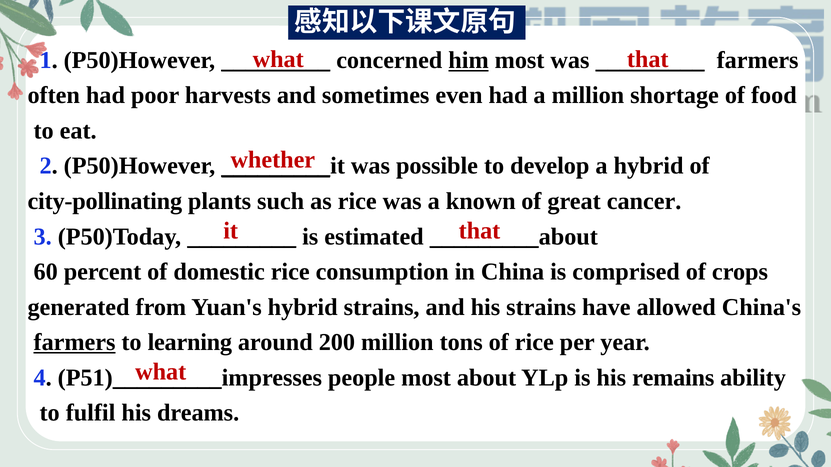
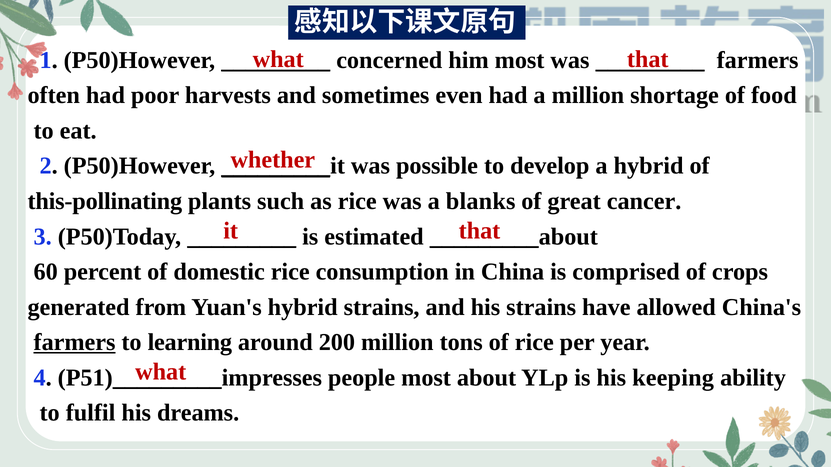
him underline: present -> none
city-pollinating: city-pollinating -> this-pollinating
known: known -> blanks
remains: remains -> keeping
